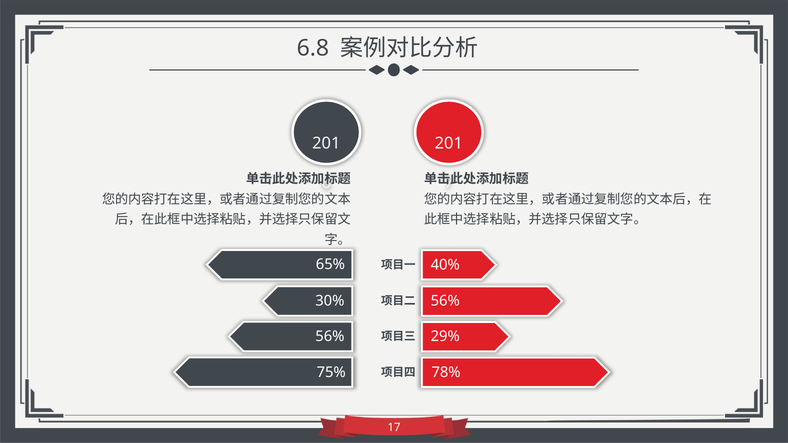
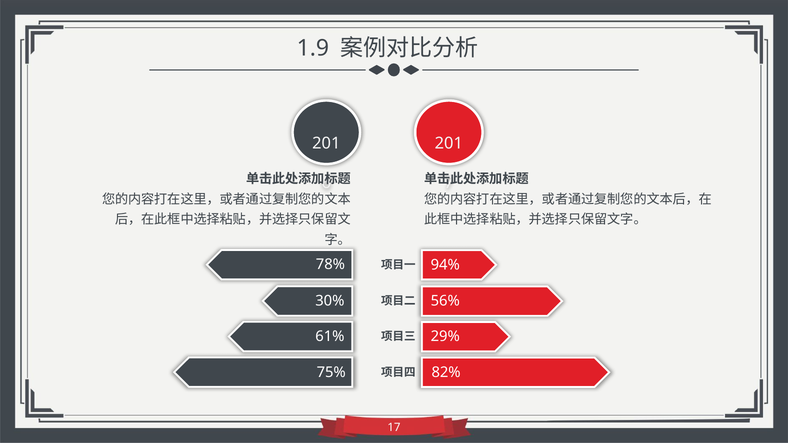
6.8: 6.8 -> 1.9
65%: 65% -> 78%
40%: 40% -> 94%
56% at (330, 337): 56% -> 61%
78%: 78% -> 82%
